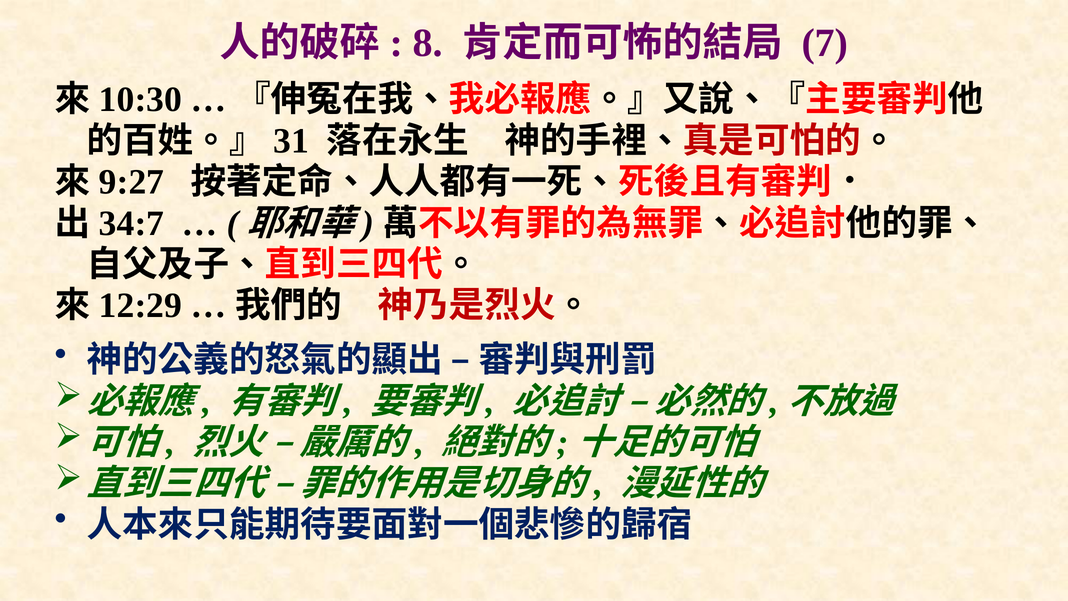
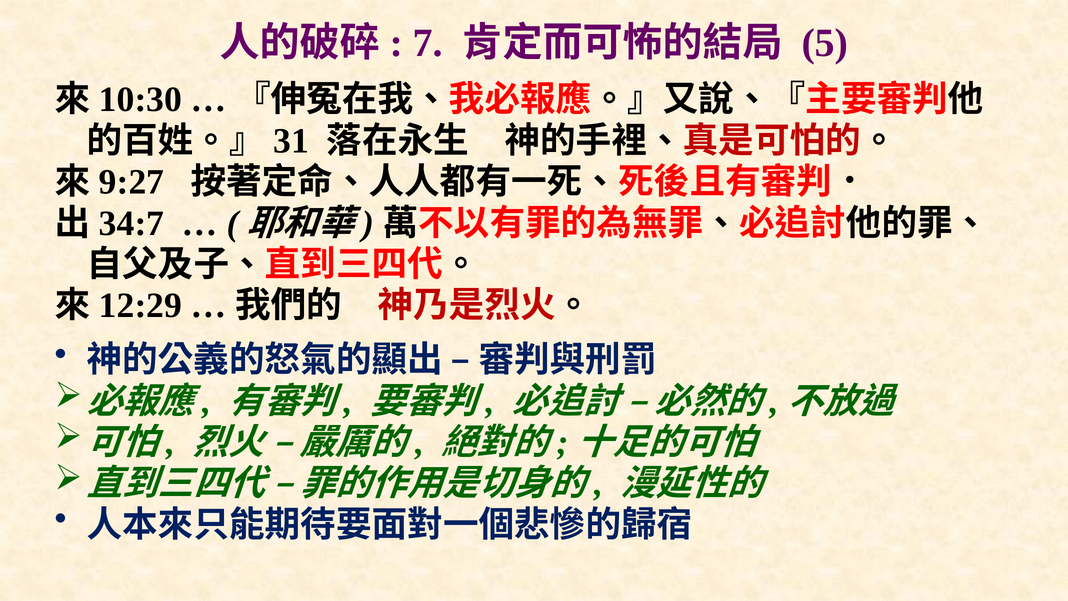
8: 8 -> 7
7: 7 -> 5
